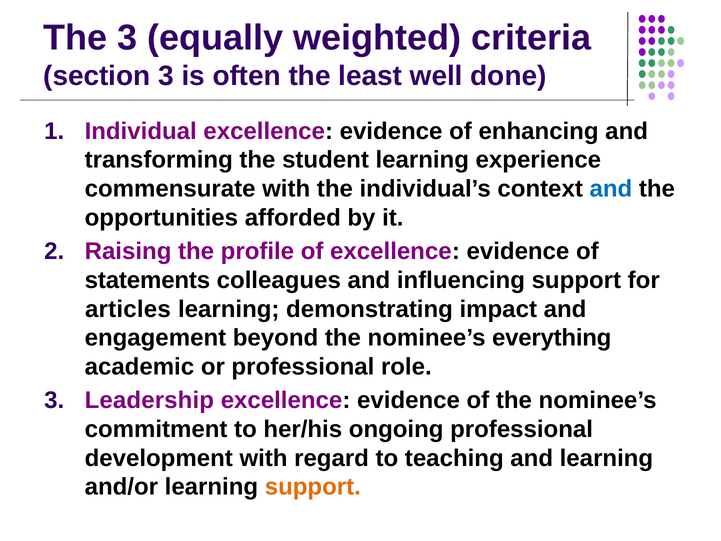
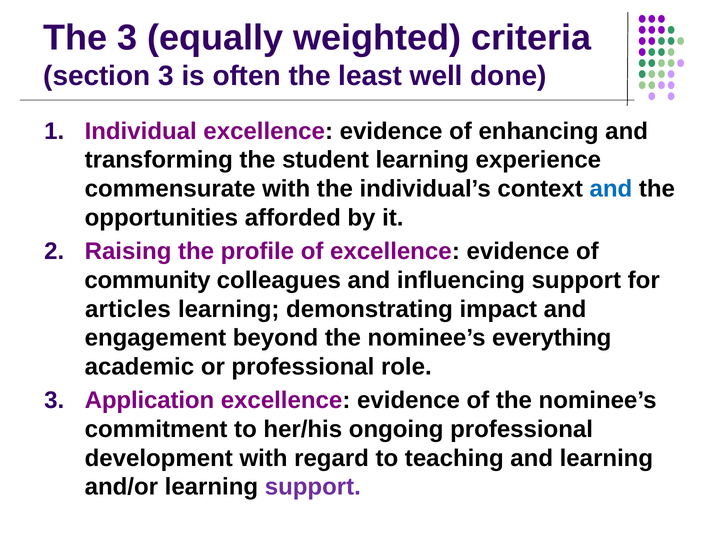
statements: statements -> community
Leadership: Leadership -> Application
support at (313, 487) colour: orange -> purple
